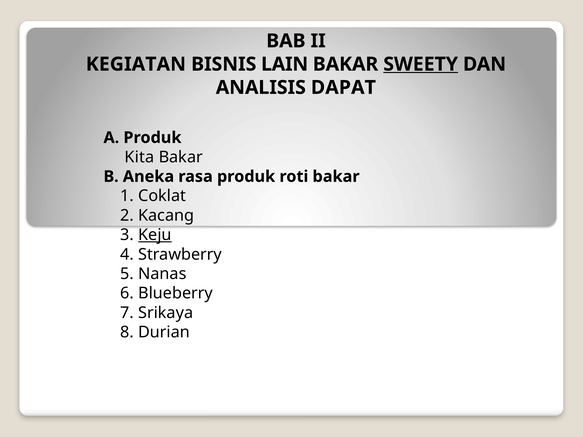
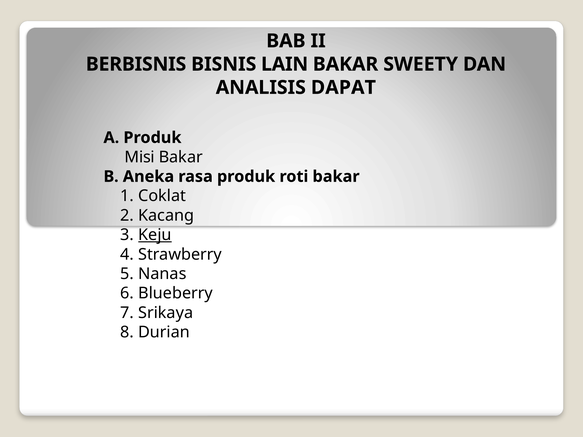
KEGIATAN: KEGIATAN -> BERBISNIS
SWEETY underline: present -> none
Kita: Kita -> Misi
